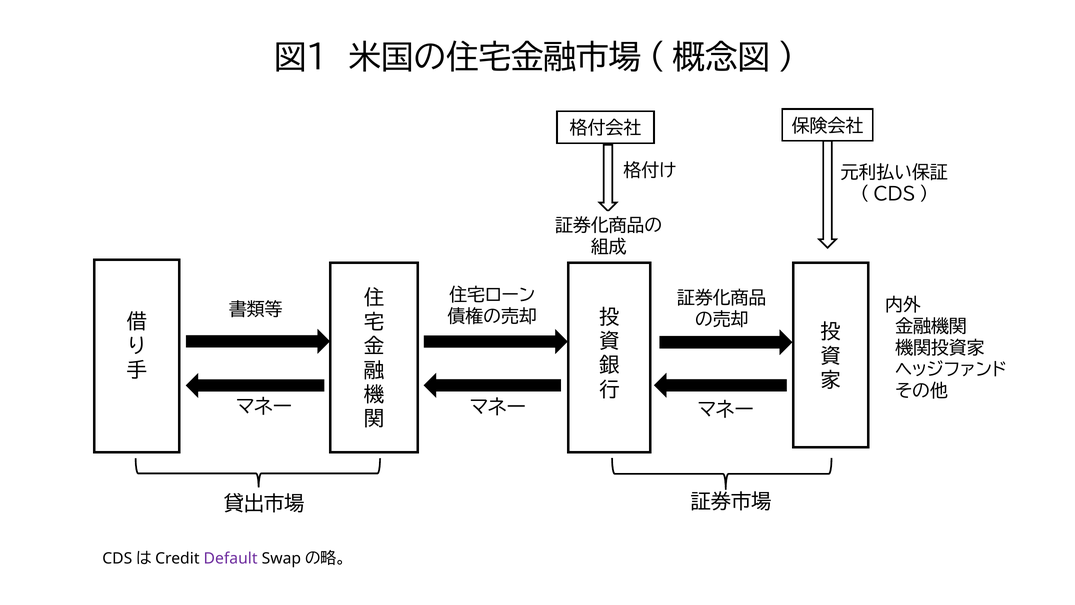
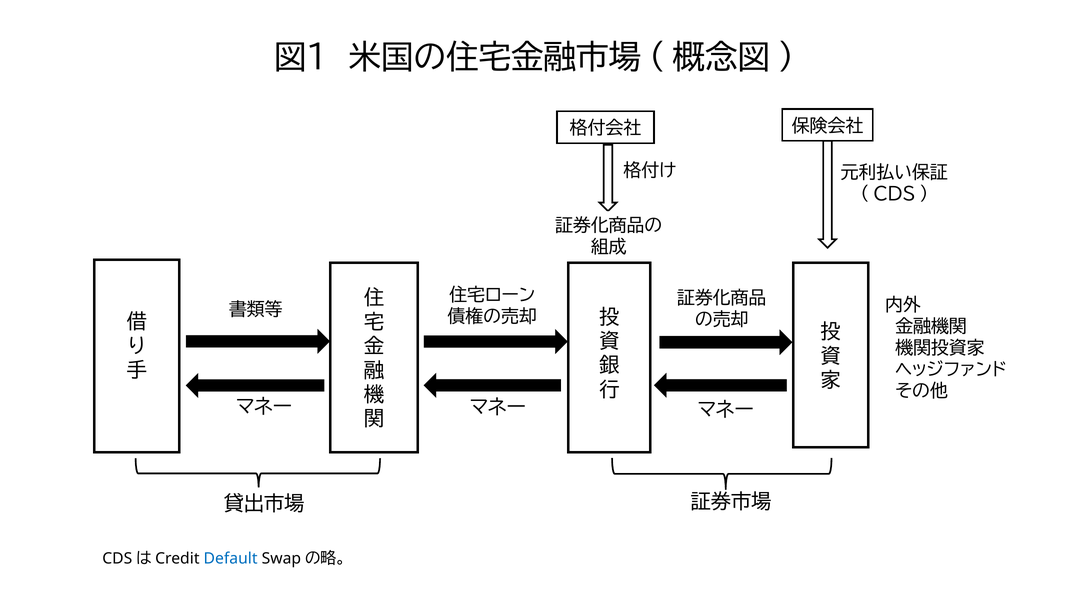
Default colour: purple -> blue
